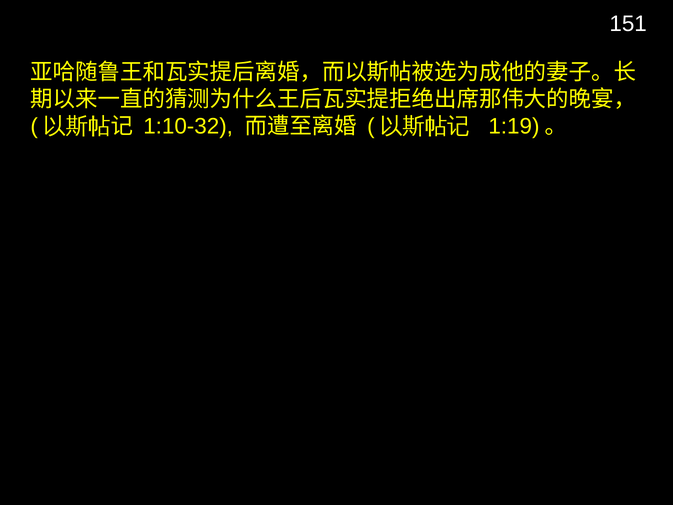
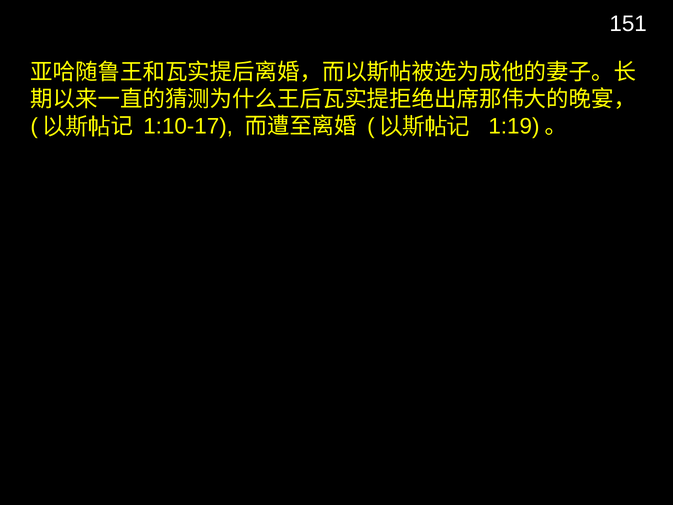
1:10-32: 1:10-32 -> 1:10-17
